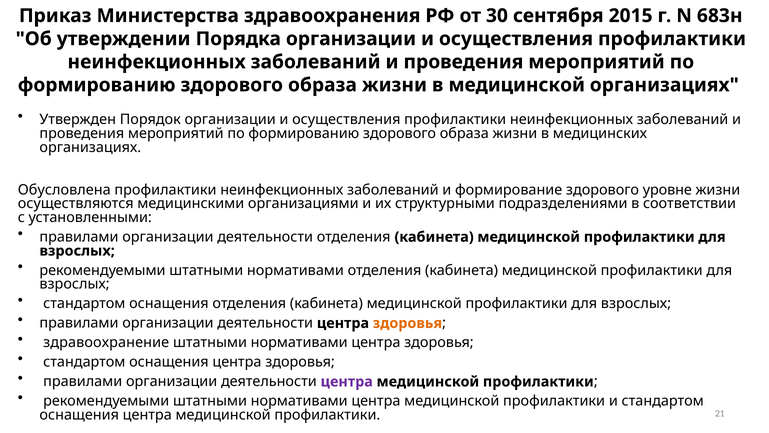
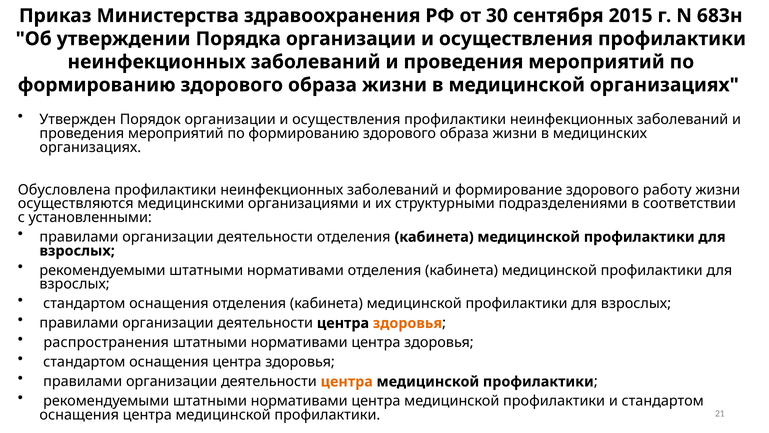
уровне: уровне -> работу
здравоохранение: здравоохранение -> распространения
центра at (347, 381) colour: purple -> orange
